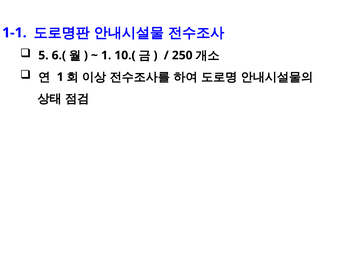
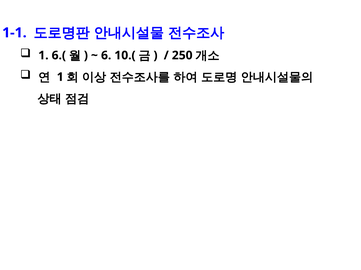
5 at (43, 56): 5 -> 1
1 at (106, 56): 1 -> 6
